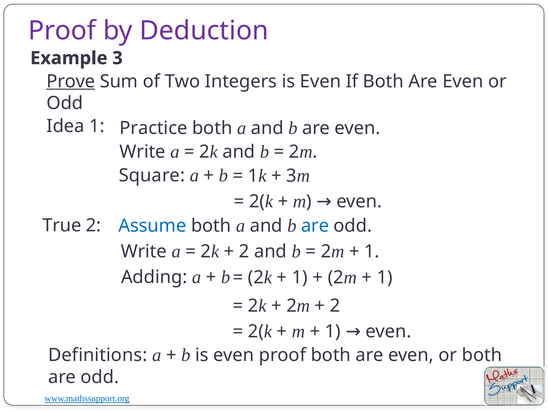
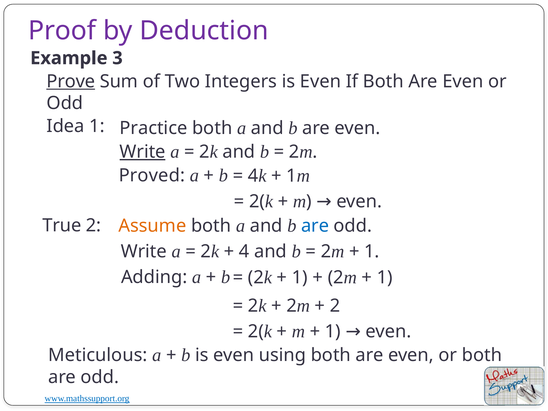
Write at (143, 152) underline: none -> present
Square: Square -> Proved
1 at (253, 176): 1 -> 4
3 at (292, 176): 3 -> 1
Assume colour: blue -> orange
2 at (244, 251): 2 -> 4
Definitions: Definitions -> Meticulous
even proof: proof -> using
